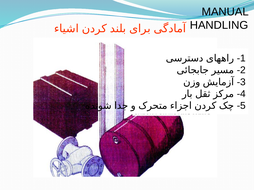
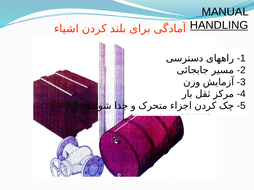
HANDLING underline: none -> present
